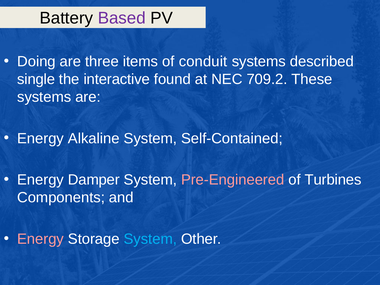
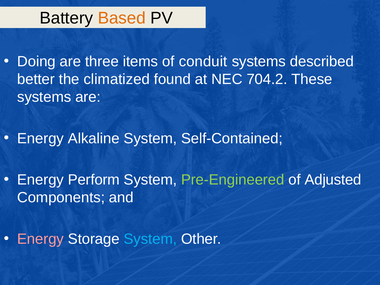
Based colour: purple -> orange
single: single -> better
interactive: interactive -> climatized
709.2: 709.2 -> 704.2
Damper: Damper -> Perform
Pre-Engineered colour: pink -> light green
Turbines: Turbines -> Adjusted
